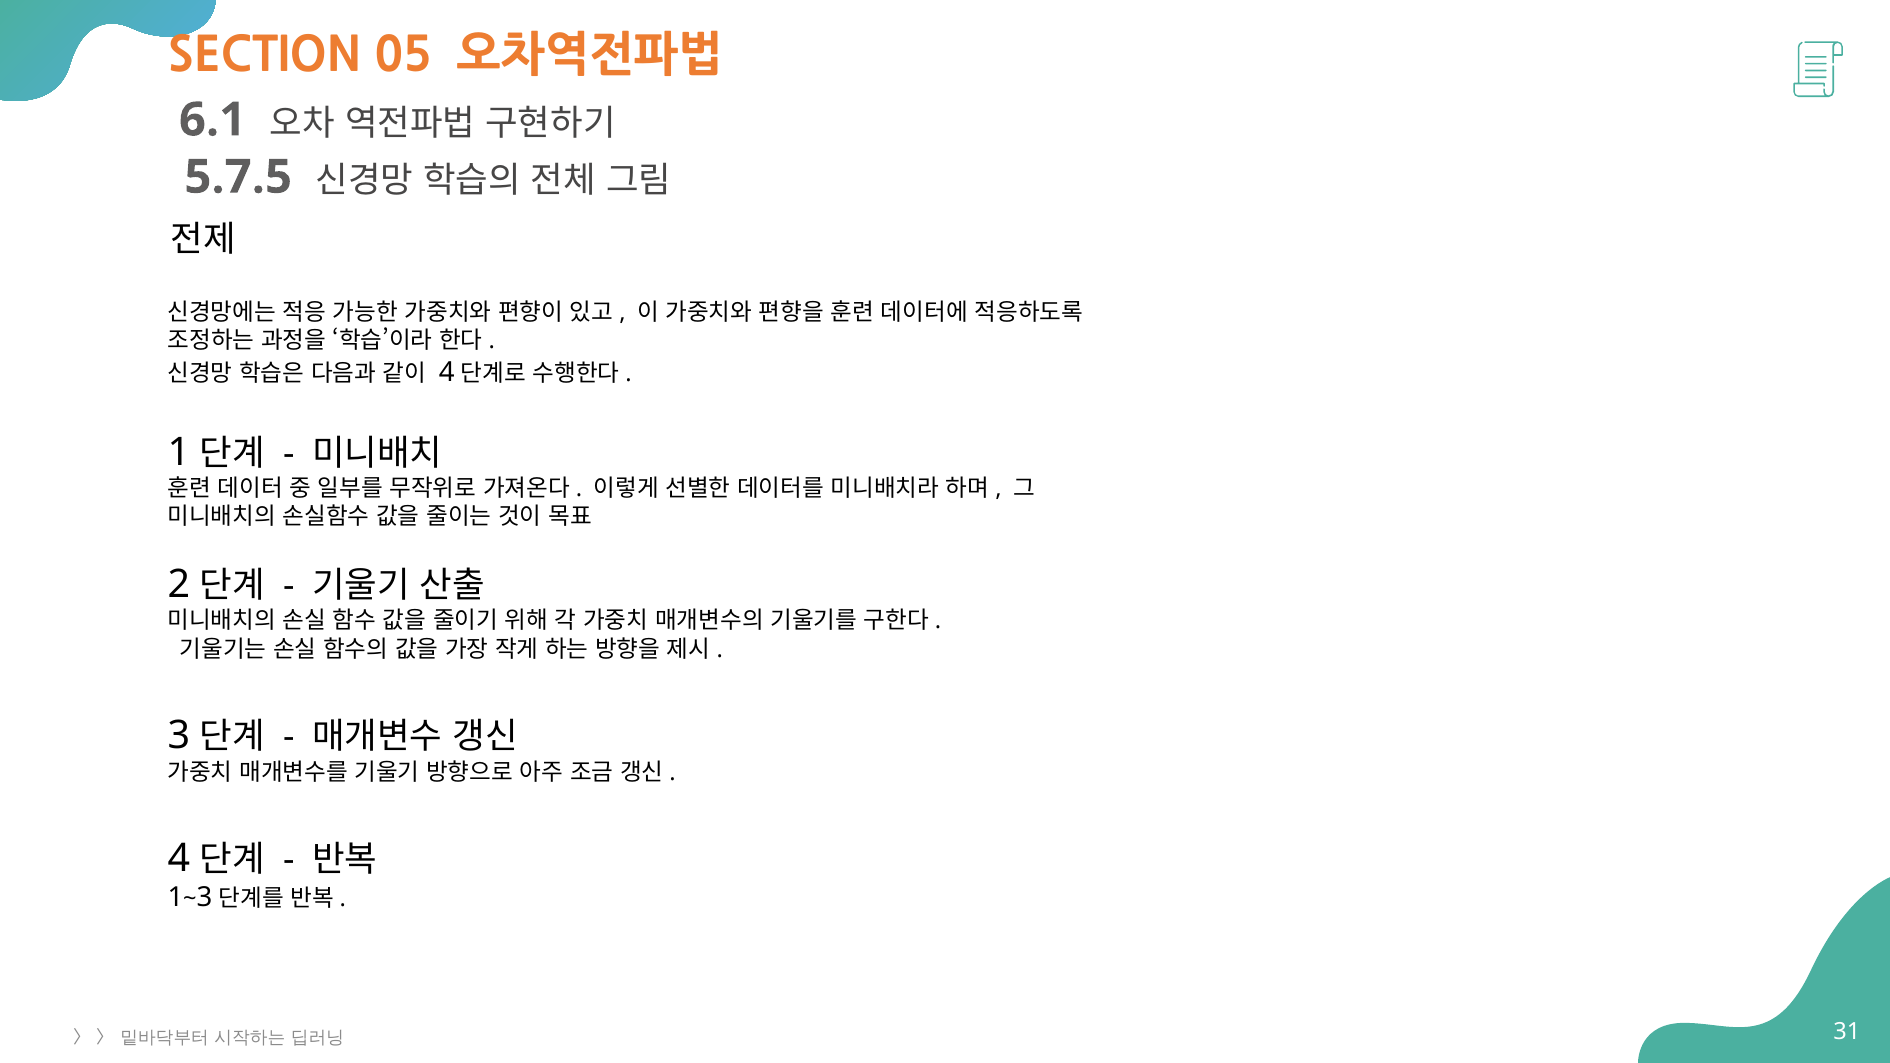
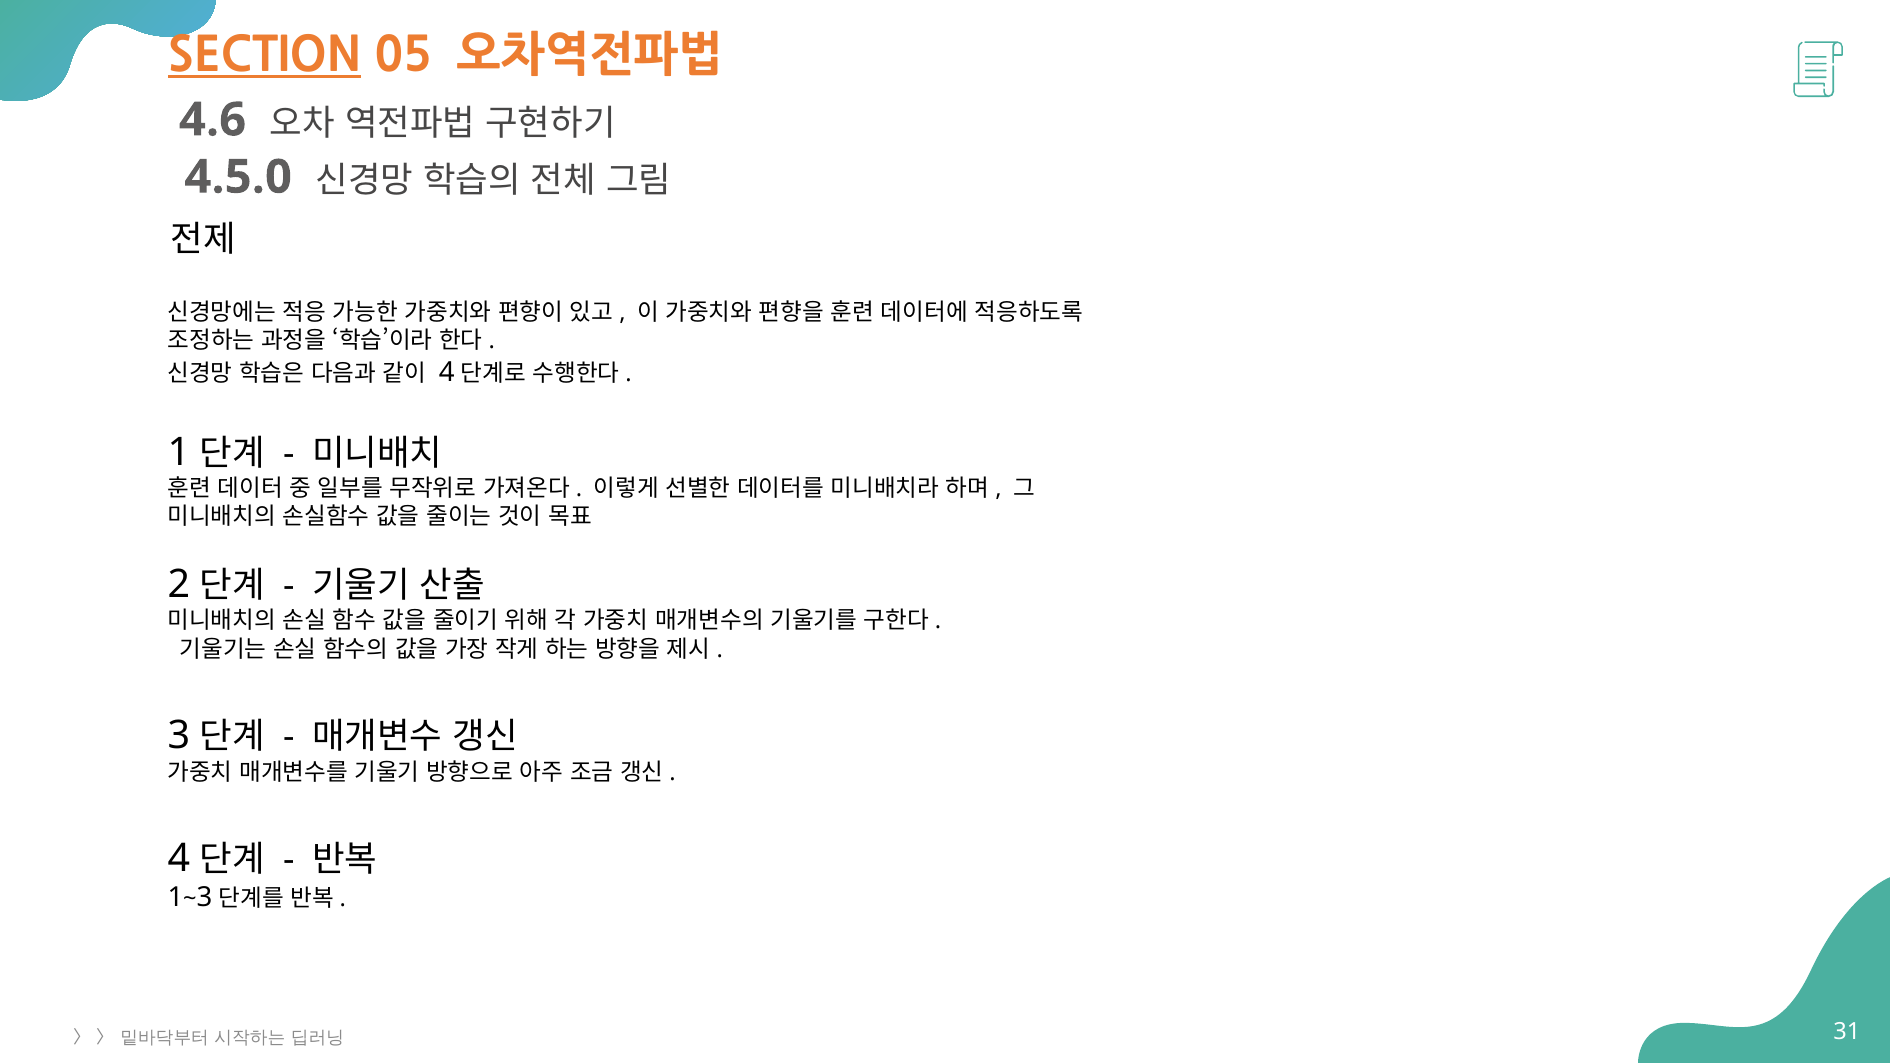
SECTION underline: none -> present
6.1: 6.1 -> 4.6
5.7.5: 5.7.5 -> 4.5.0
